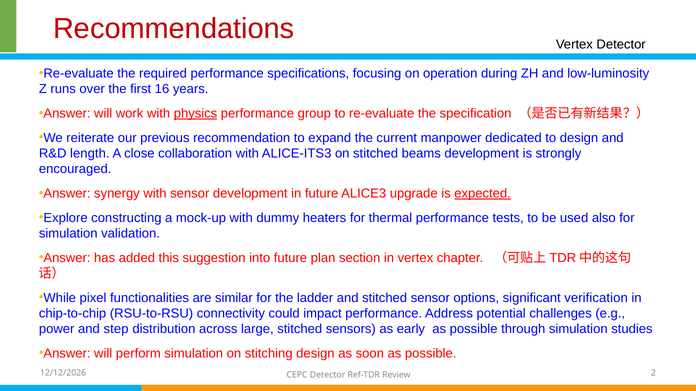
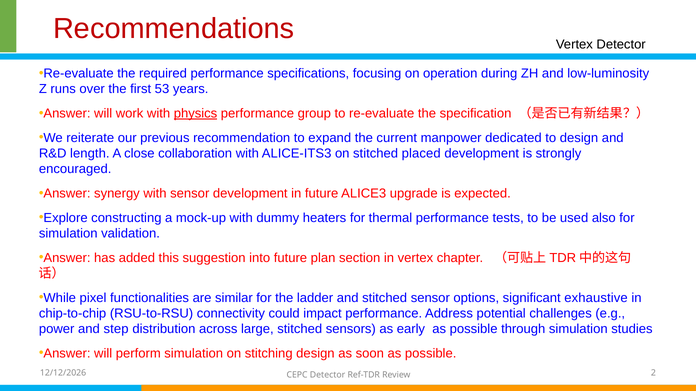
16: 16 -> 53
beams: beams -> placed
expected underline: present -> none
verification: verification -> exhaustive
